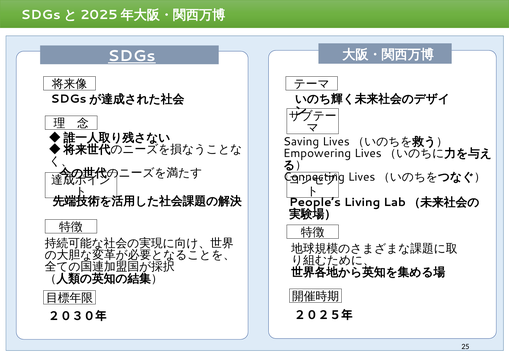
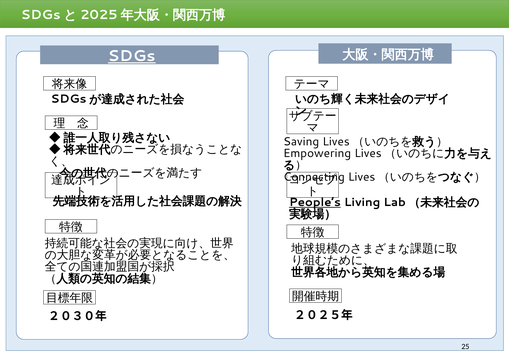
People’s underline: none -> present
